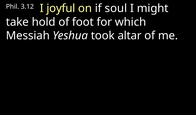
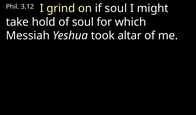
joyful: joyful -> grind
of foot: foot -> soul
